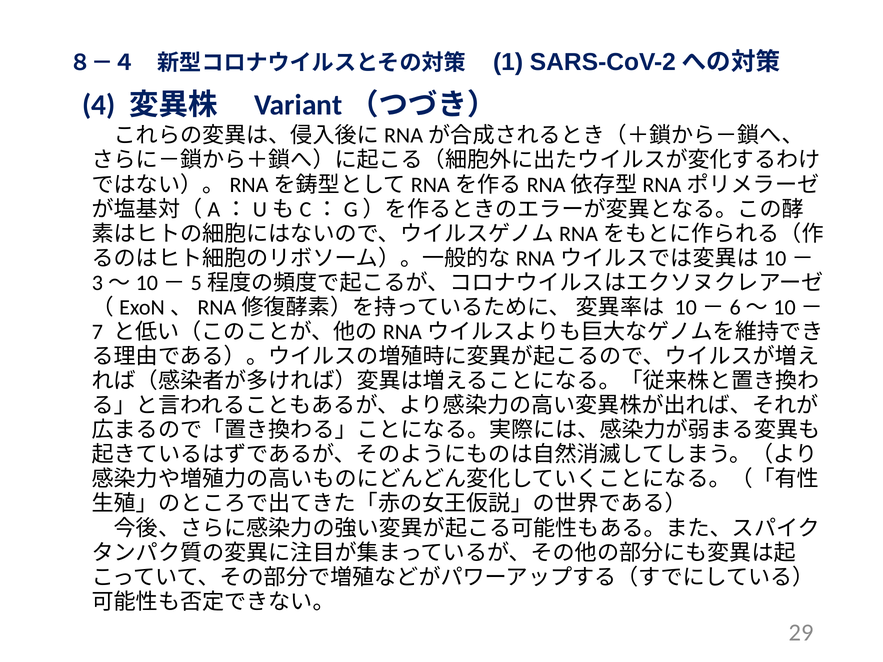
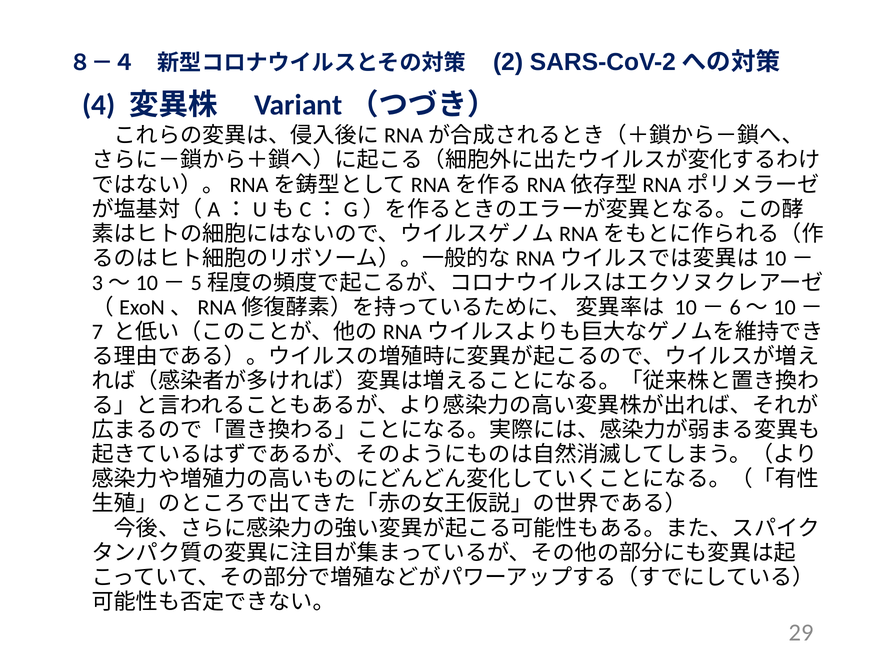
1: 1 -> 2
